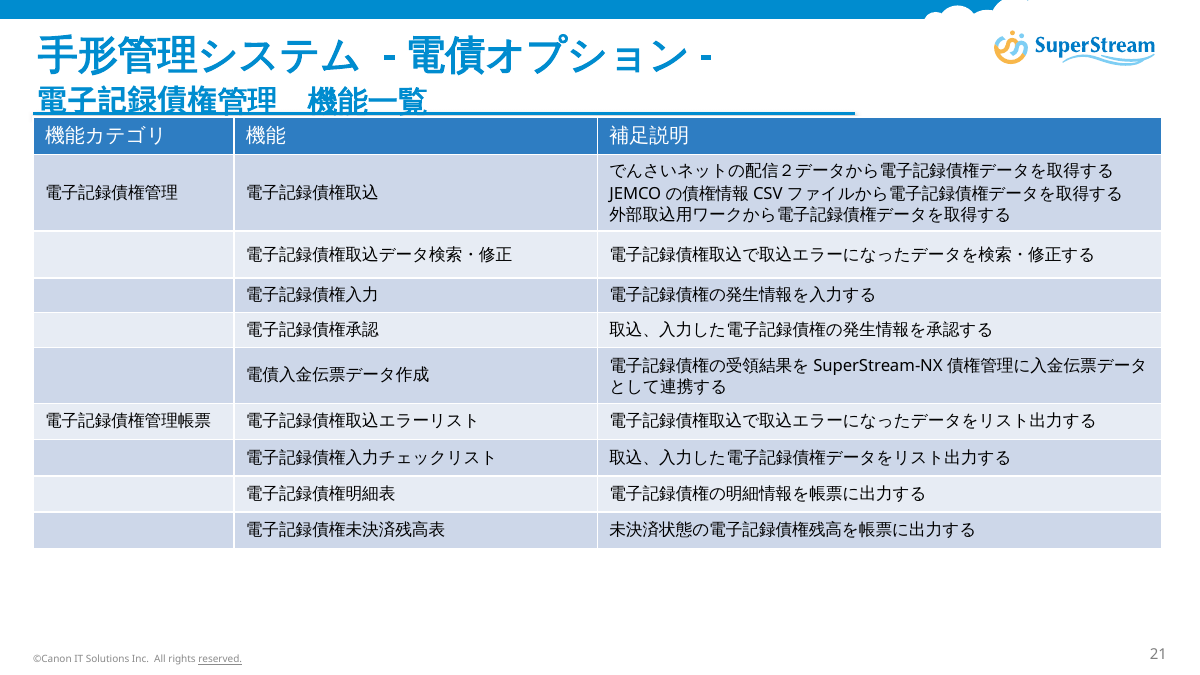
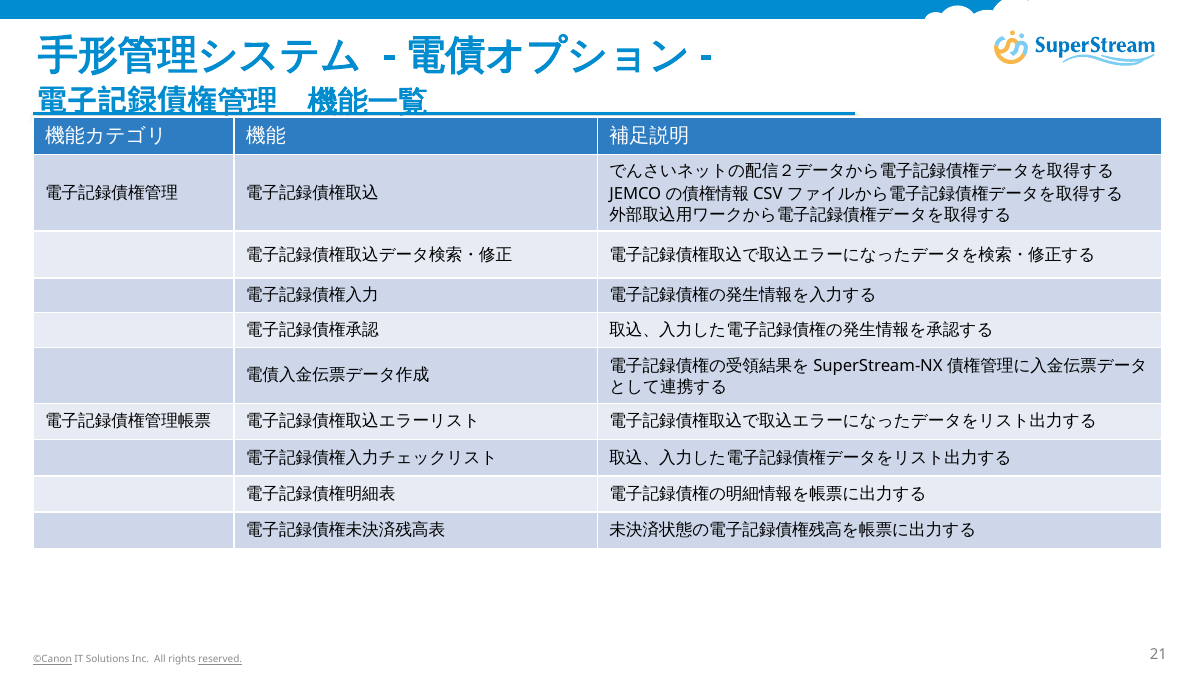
©Canon underline: none -> present
